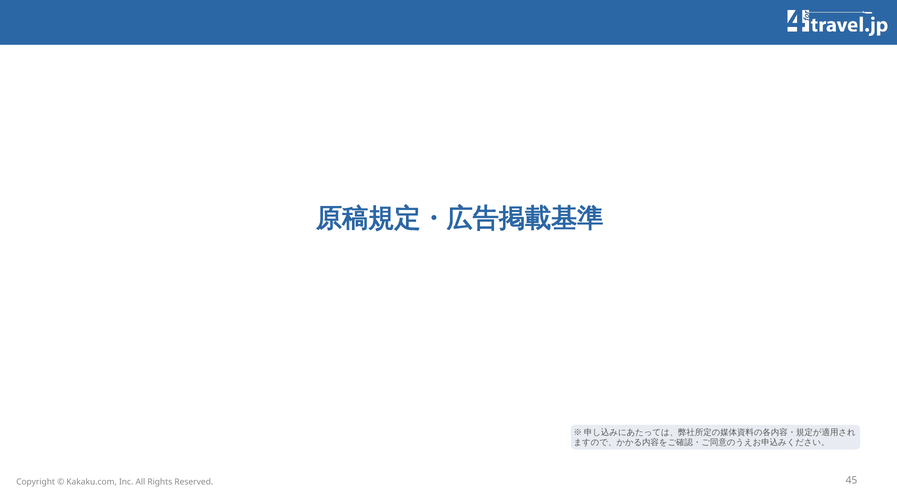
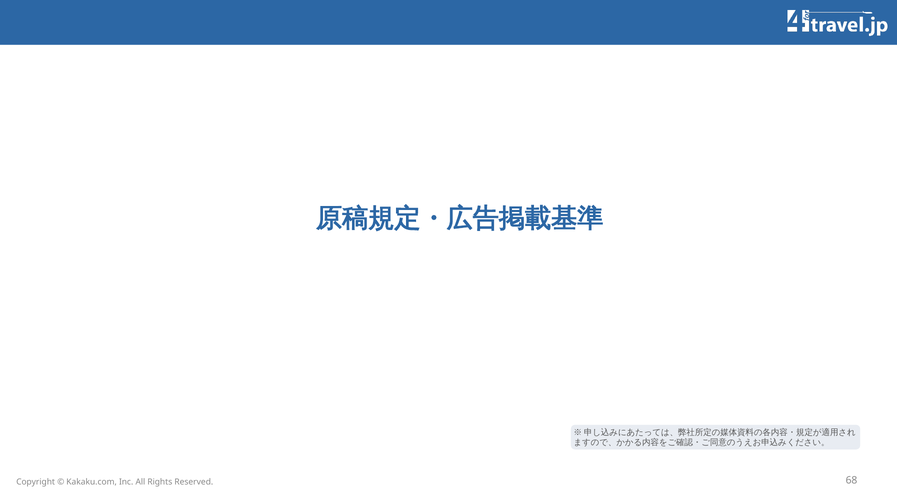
45: 45 -> 68
